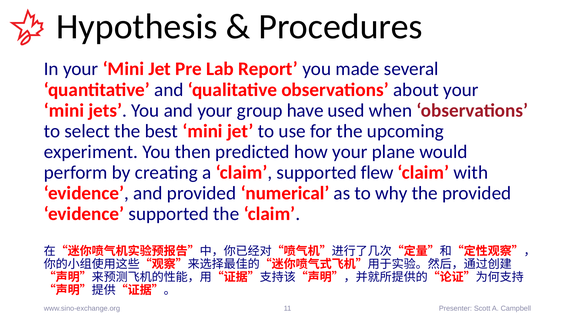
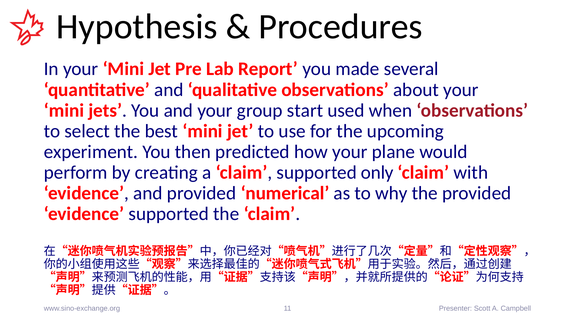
have: have -> start
flew: flew -> only
